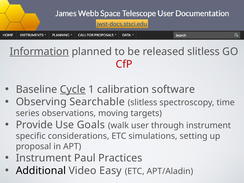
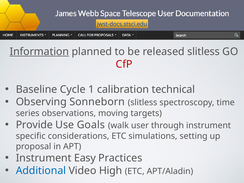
Cycle underline: present -> none
software: software -> technical
Searchable: Searchable -> Sonneborn
Paul: Paul -> Easy
Additional colour: black -> blue
Easy: Easy -> High
